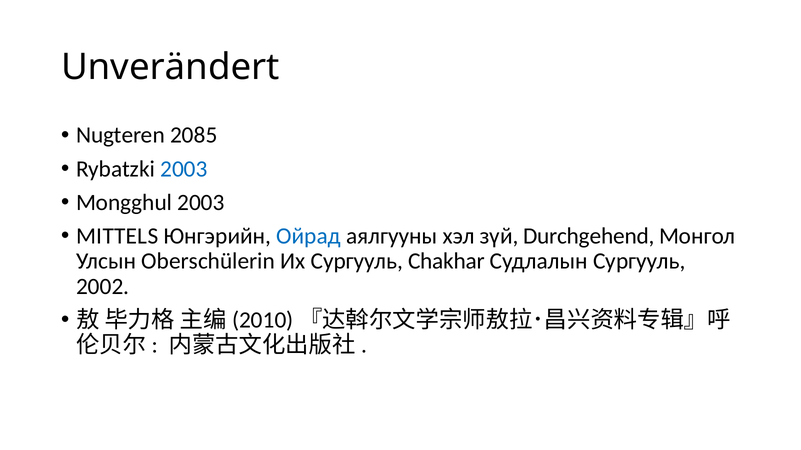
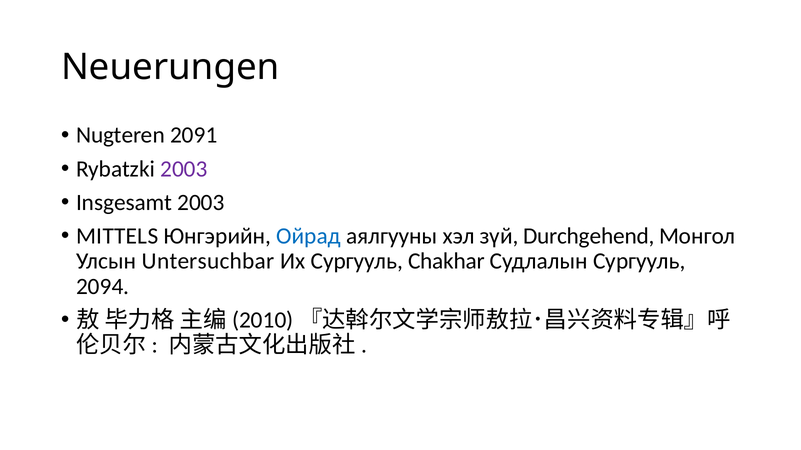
Unverändert: Unverändert -> Neuerungen
2085: 2085 -> 2091
2003 at (184, 169) colour: blue -> purple
Mongghul: Mongghul -> Insgesamt
Oberschülerin: Oberschülerin -> Untersuchbar
2002: 2002 -> 2094
